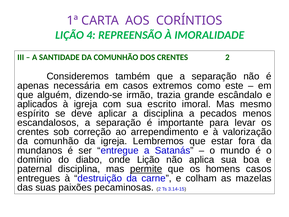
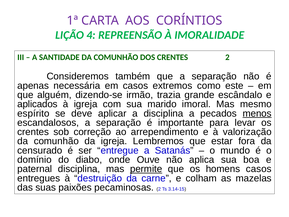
escrito: escrito -> marido
menos underline: none -> present
mundanos: mundanos -> censurado
onde Lição: Lição -> Ouve
